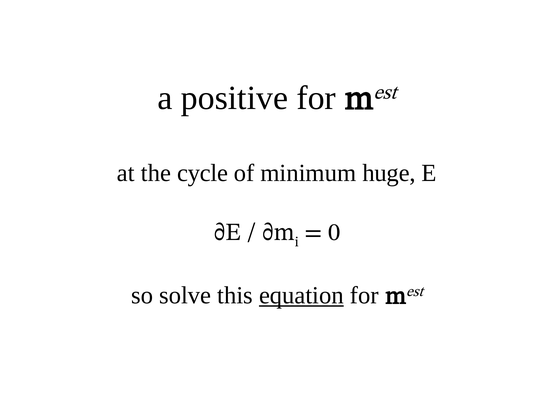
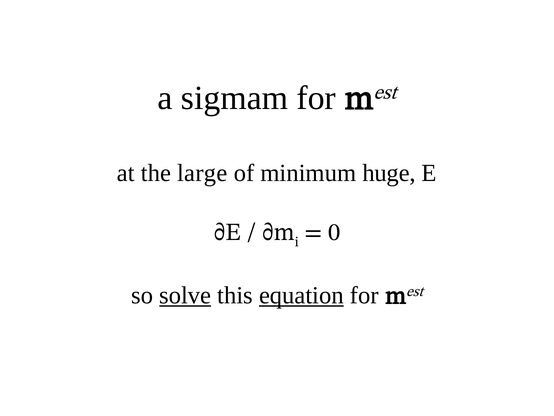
positive: positive -> sigmam
cycle: cycle -> large
solve underline: none -> present
